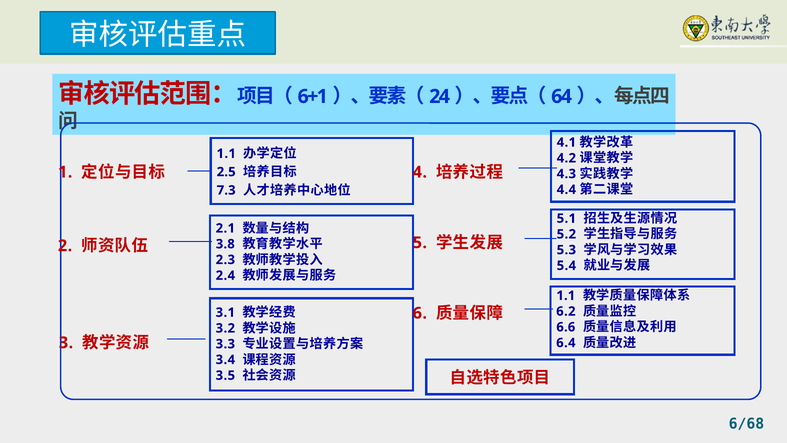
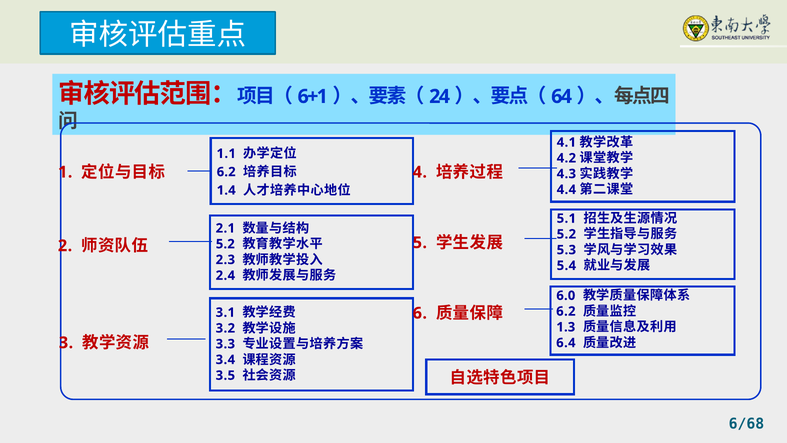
2.5 at (226, 172): 2.5 -> 6.2
7.3: 7.3 -> 1.4
3.8 at (225, 244): 3.8 -> 5.2
1.1 at (566, 295): 1.1 -> 6.0
6.6: 6.6 -> 1.3
